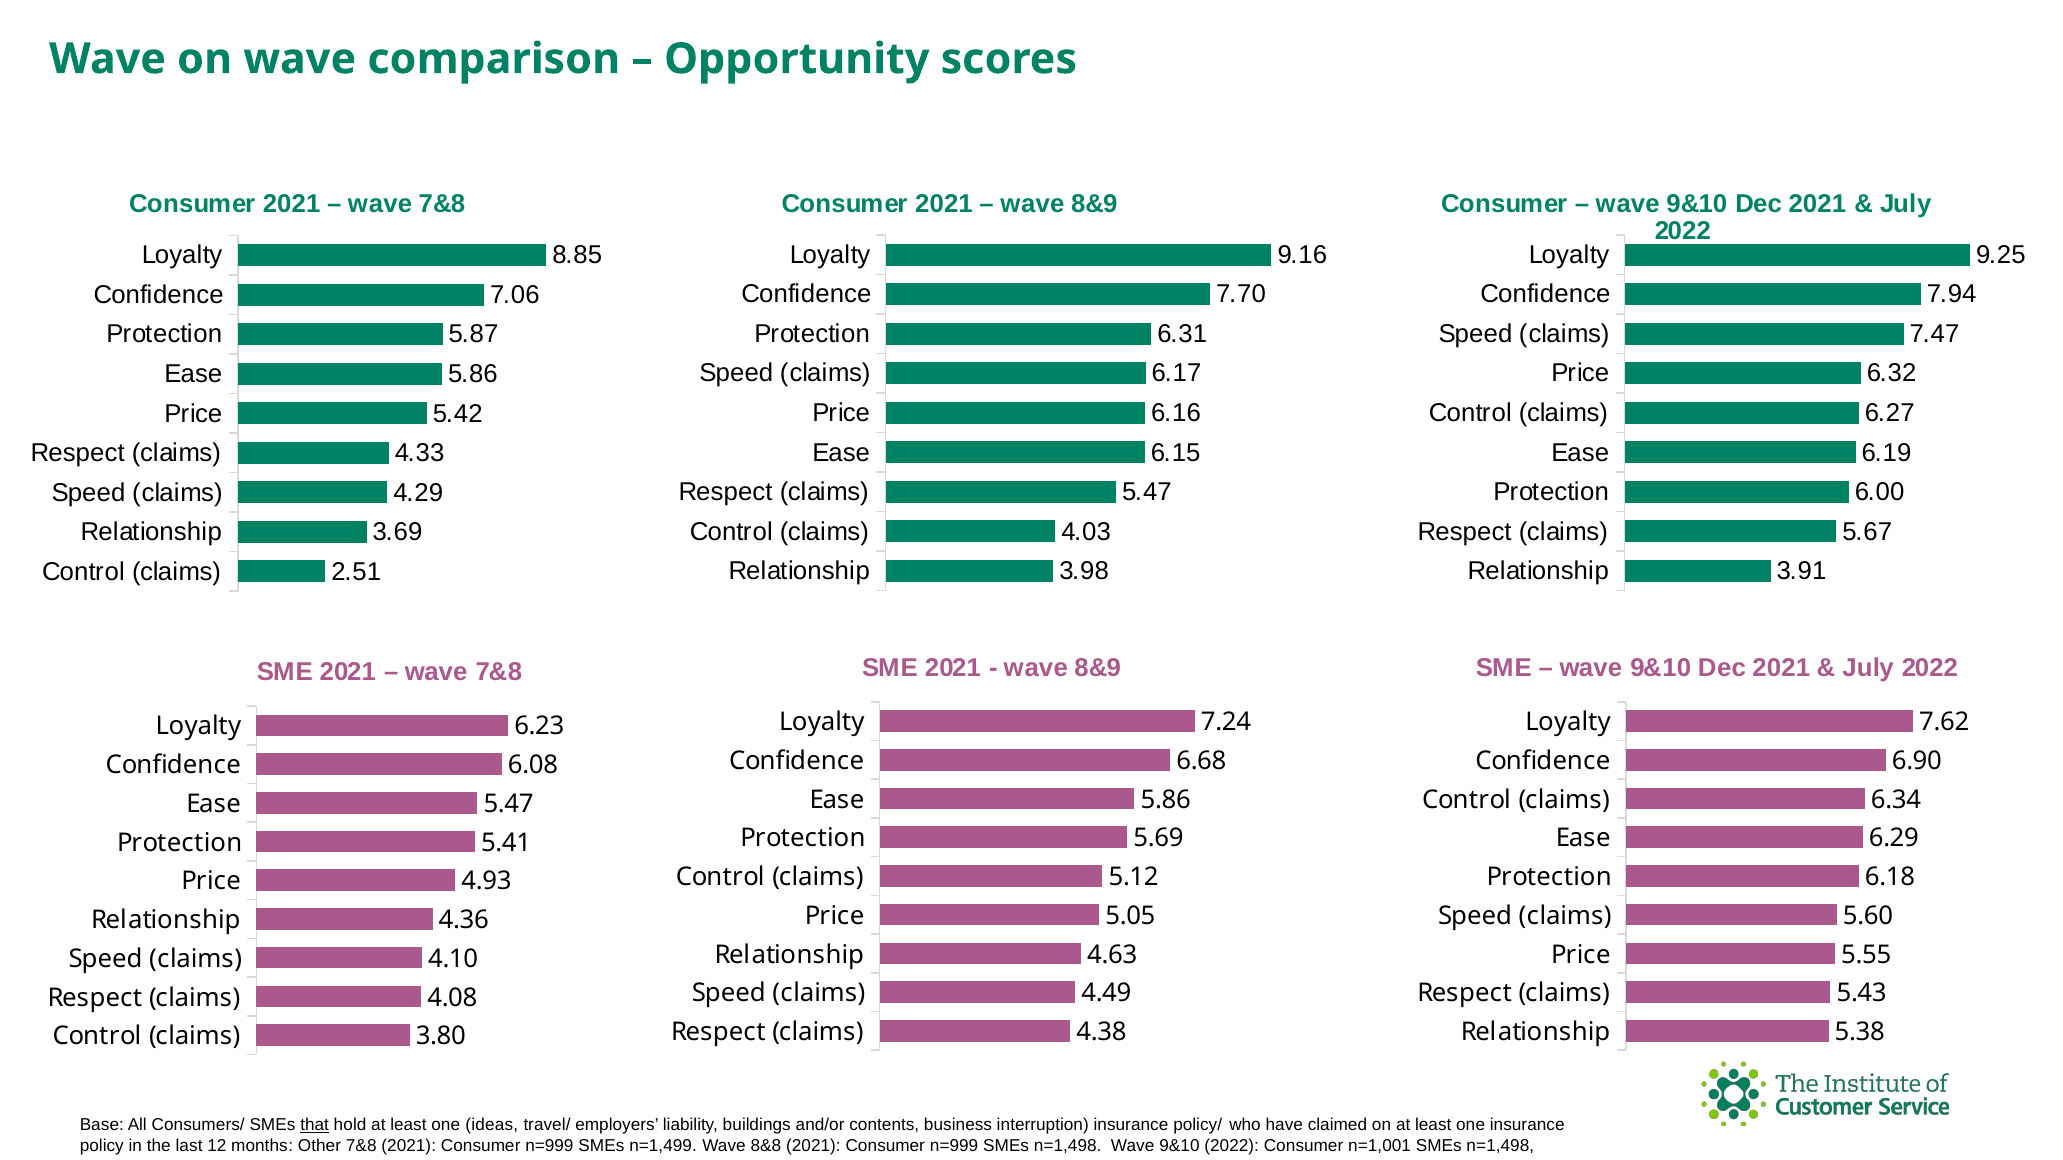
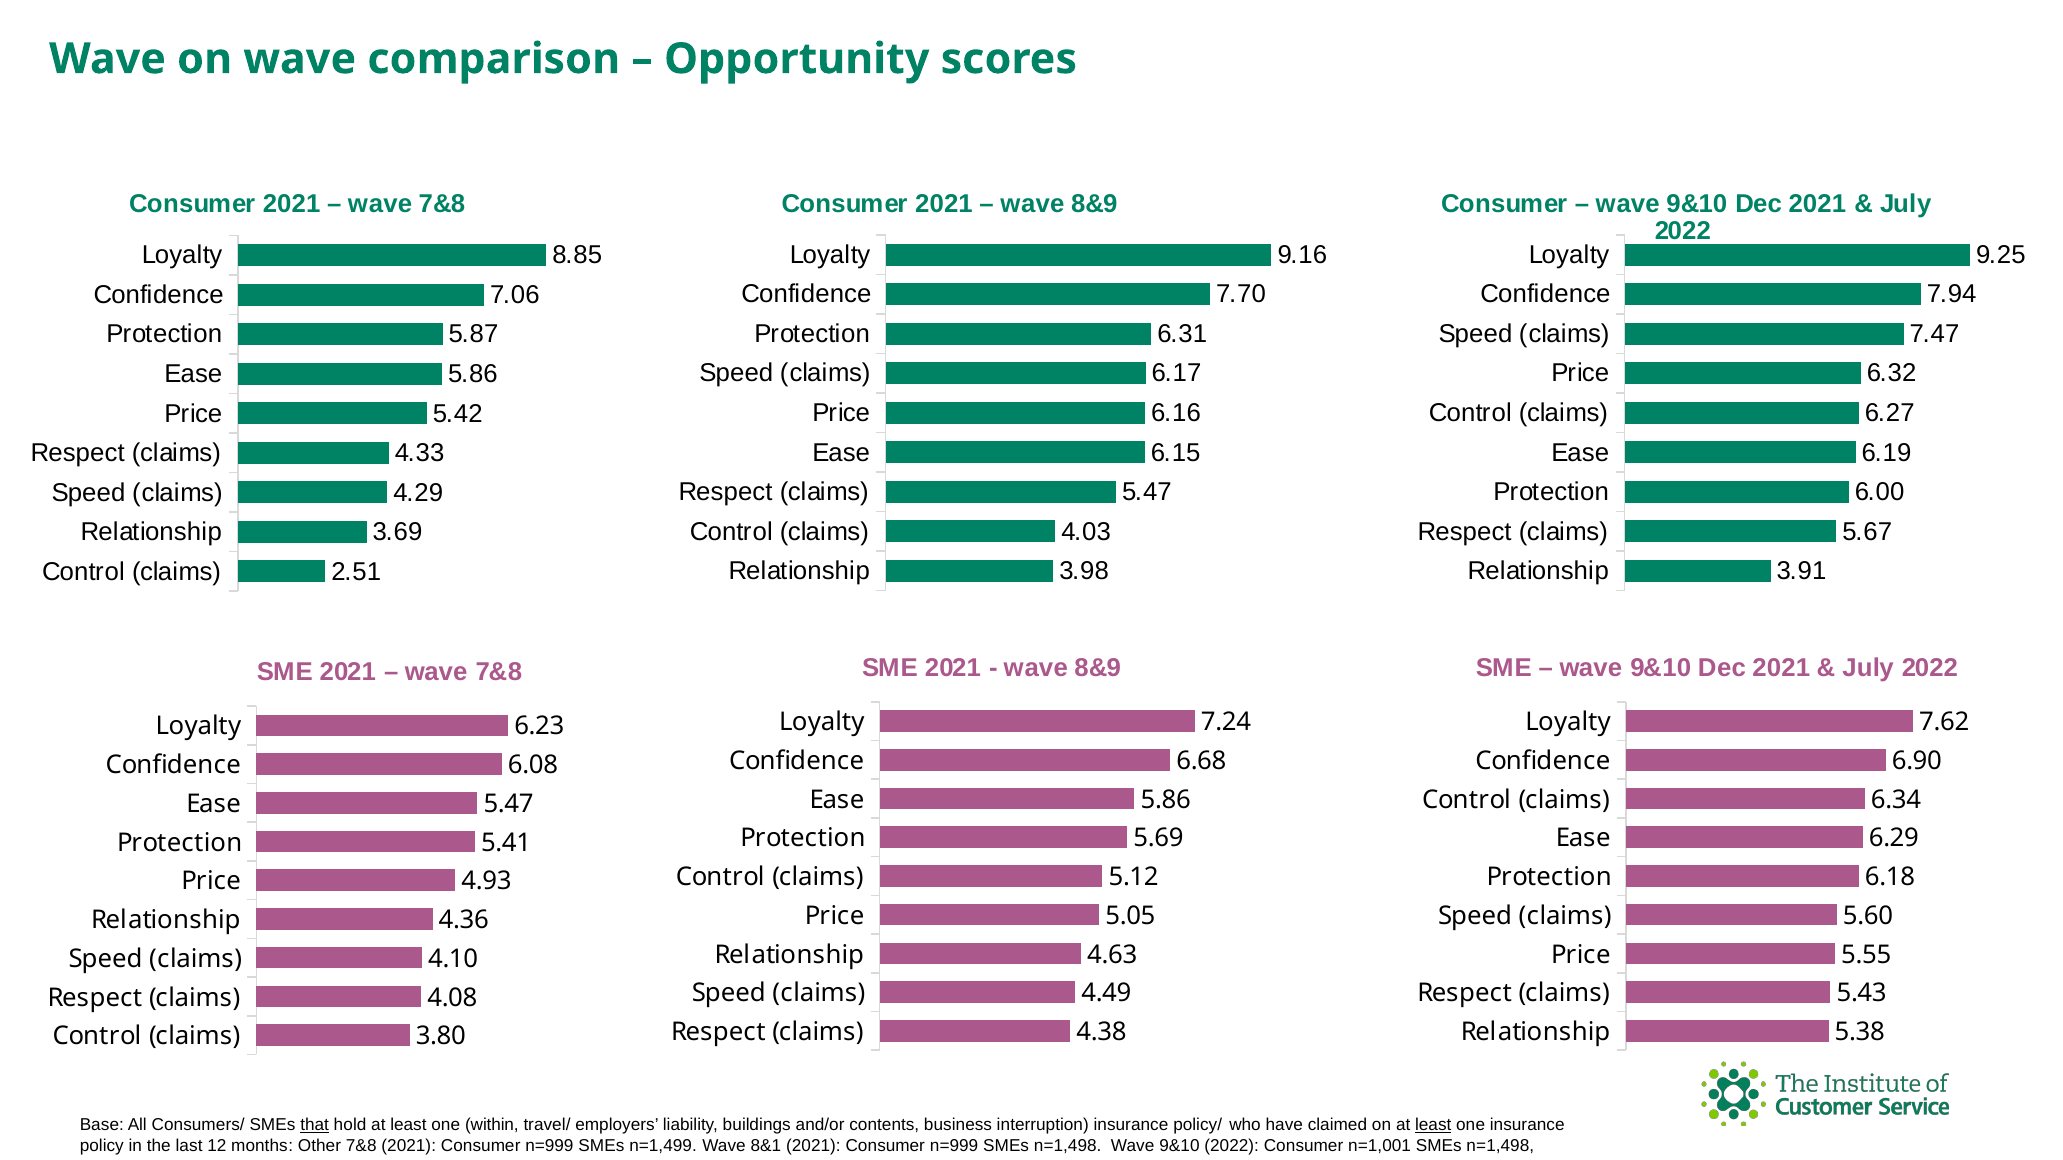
ideas: ideas -> within
least at (1433, 1126) underline: none -> present
8&8: 8&8 -> 8&1
